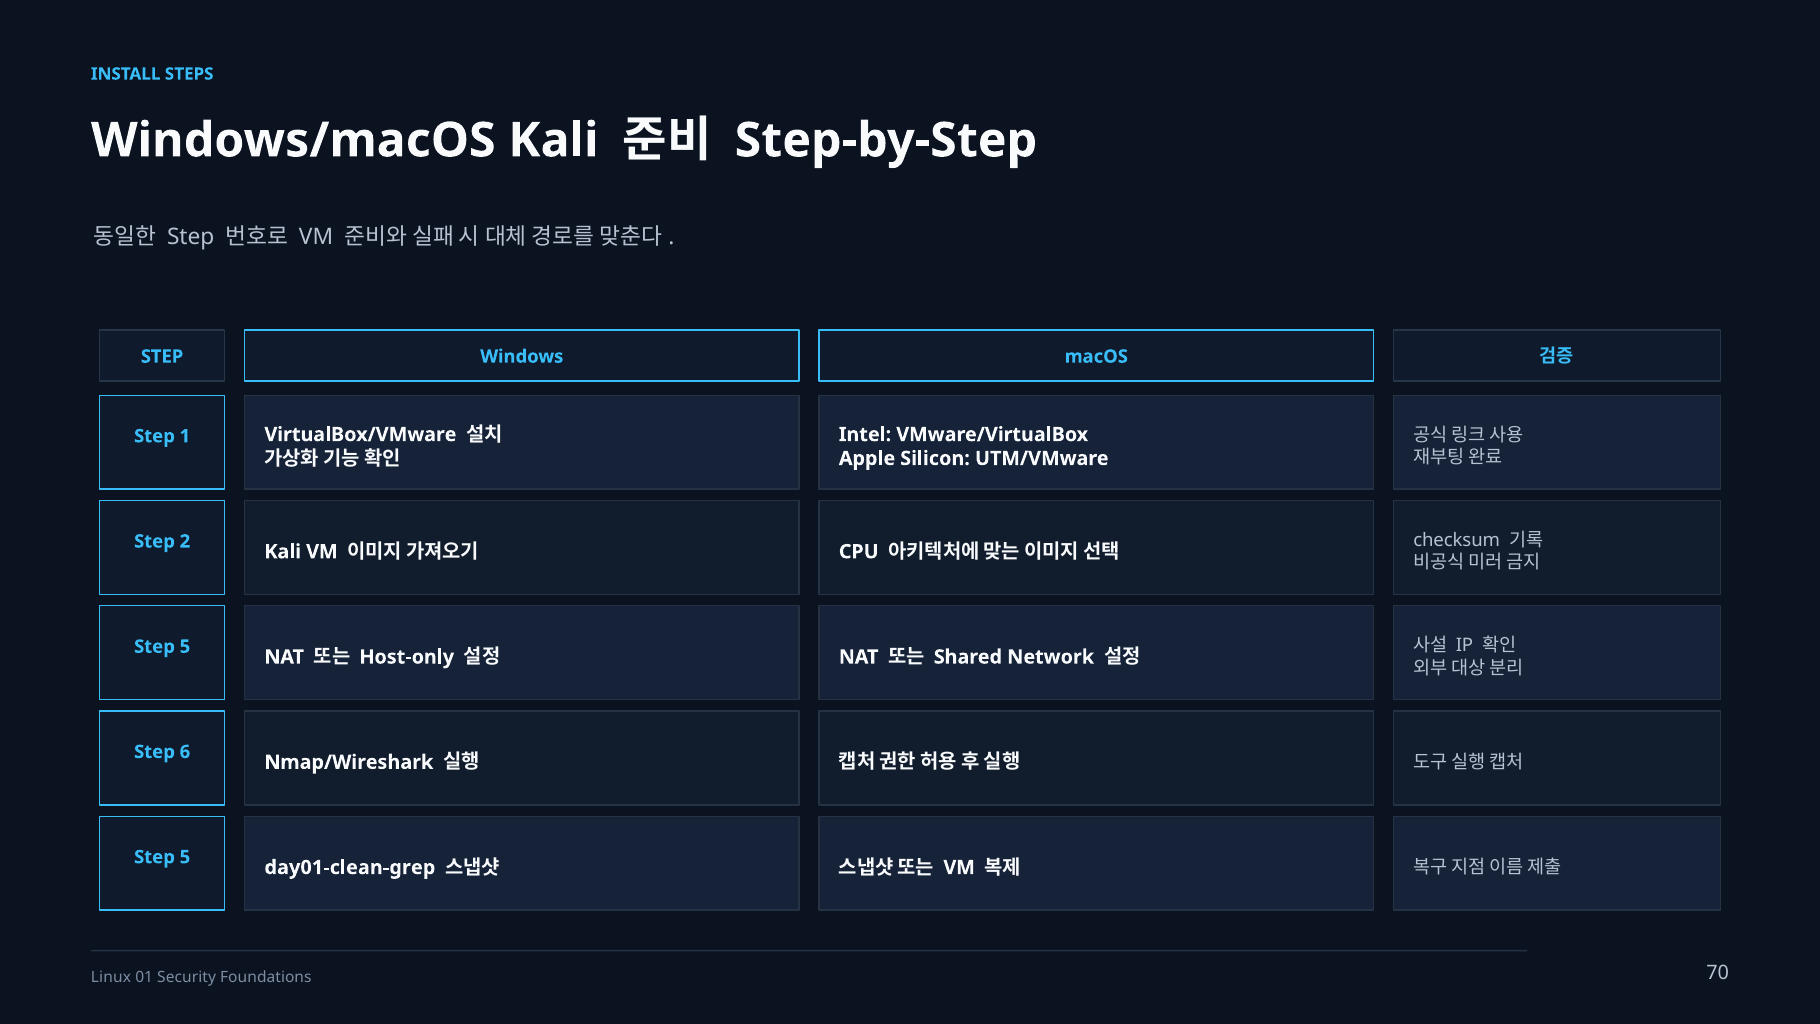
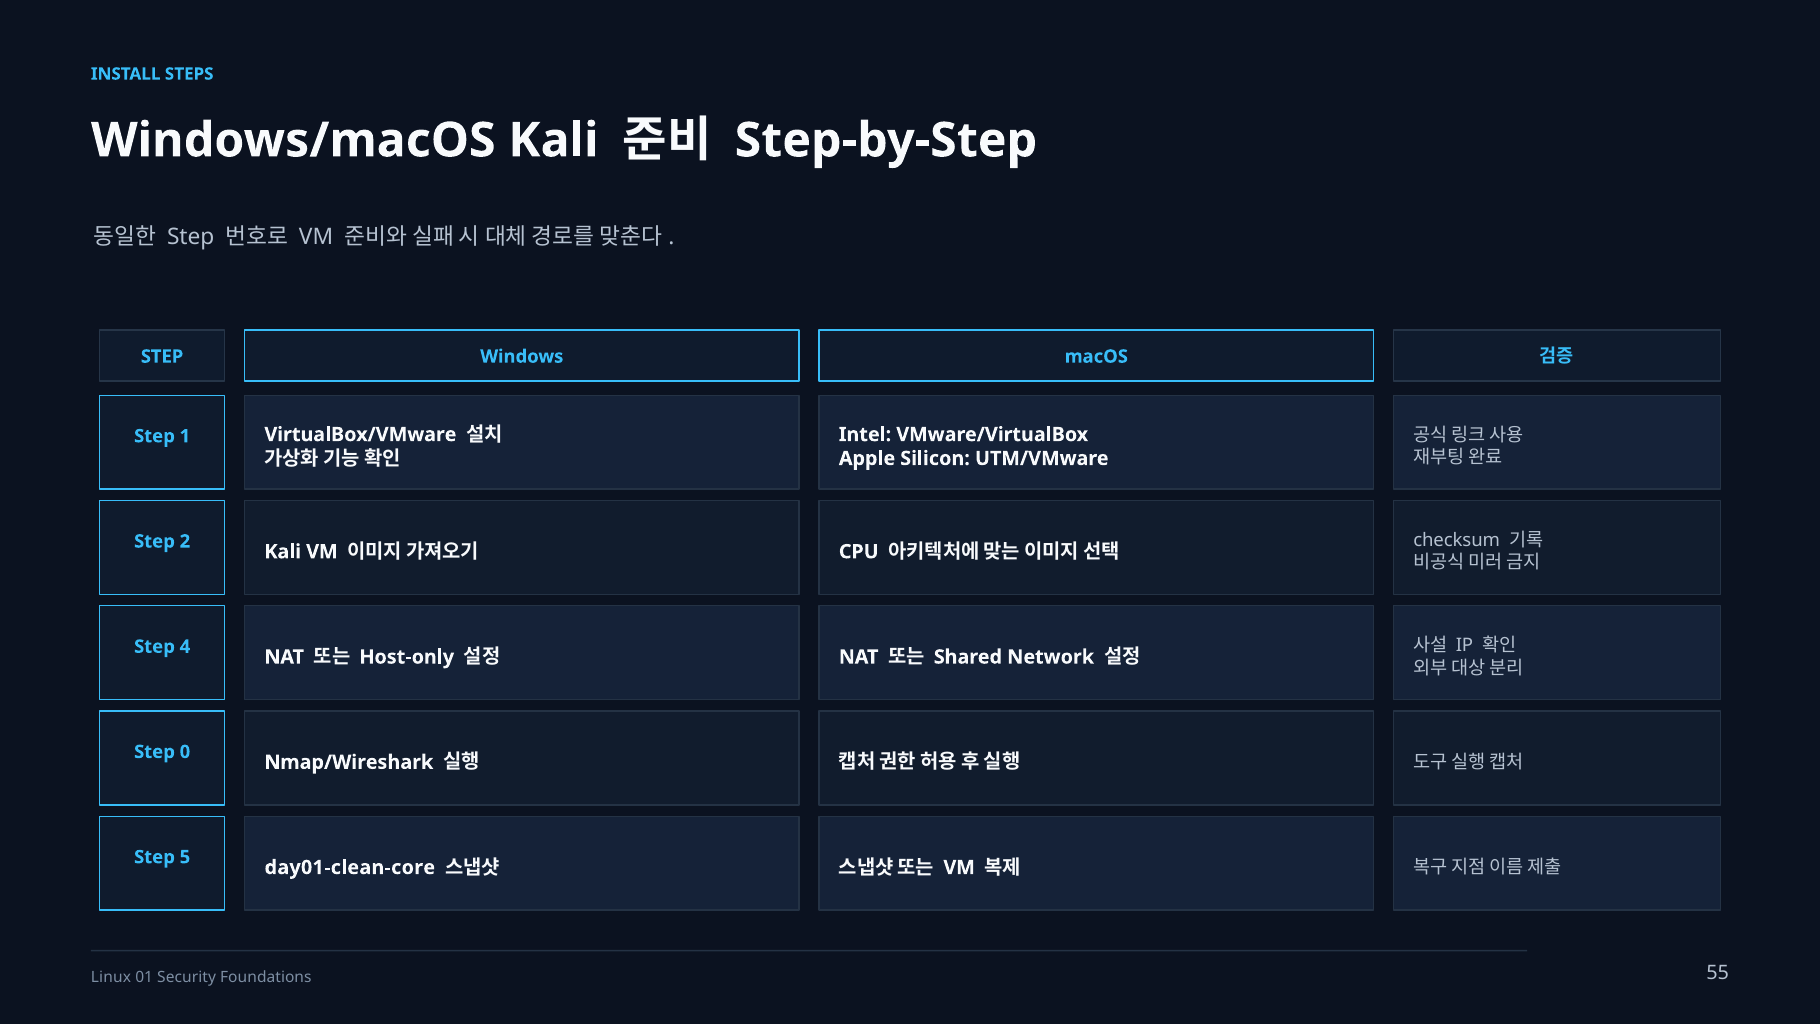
5 at (185, 646): 5 -> 4
6: 6 -> 0
day01-clean-grep: day01-clean-grep -> day01-clean-core
70: 70 -> 55
